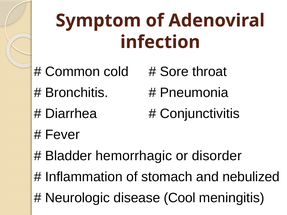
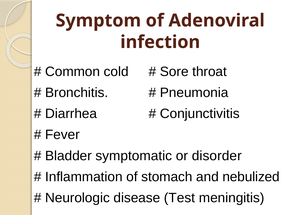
hemorrhagic: hemorrhagic -> symptomatic
Cool: Cool -> Test
